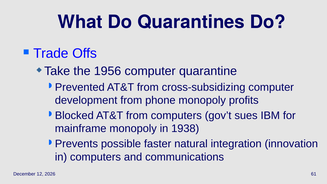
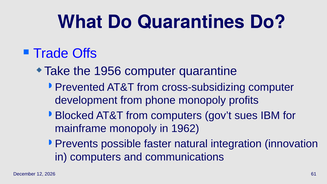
1938: 1938 -> 1962
